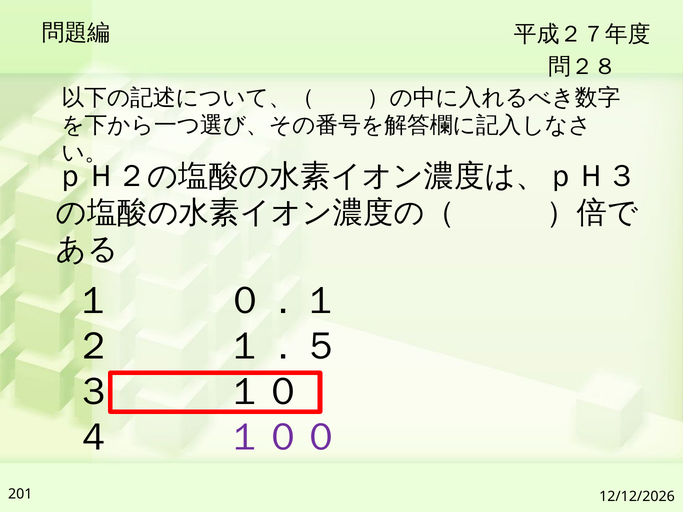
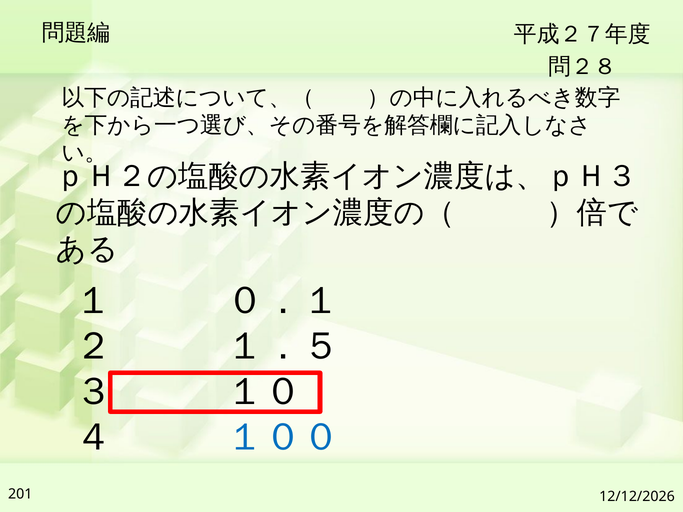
１００ colour: purple -> blue
